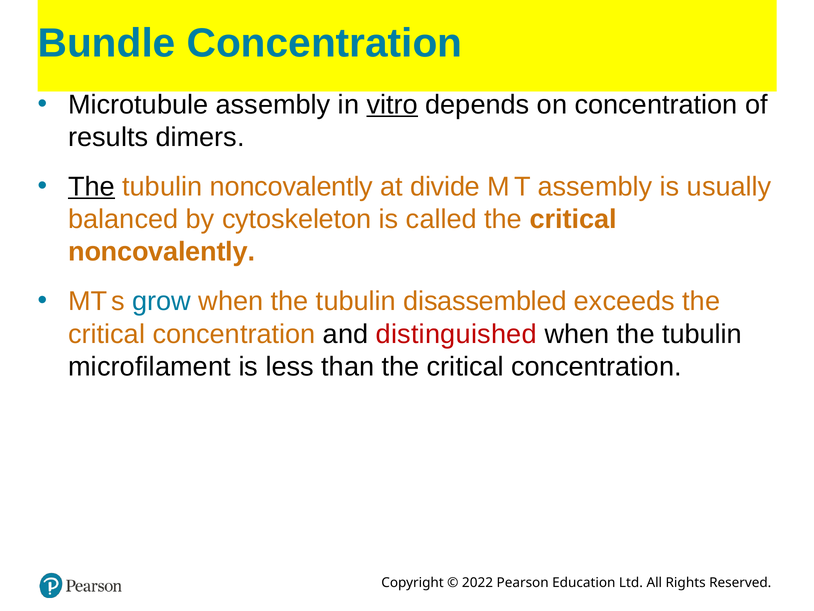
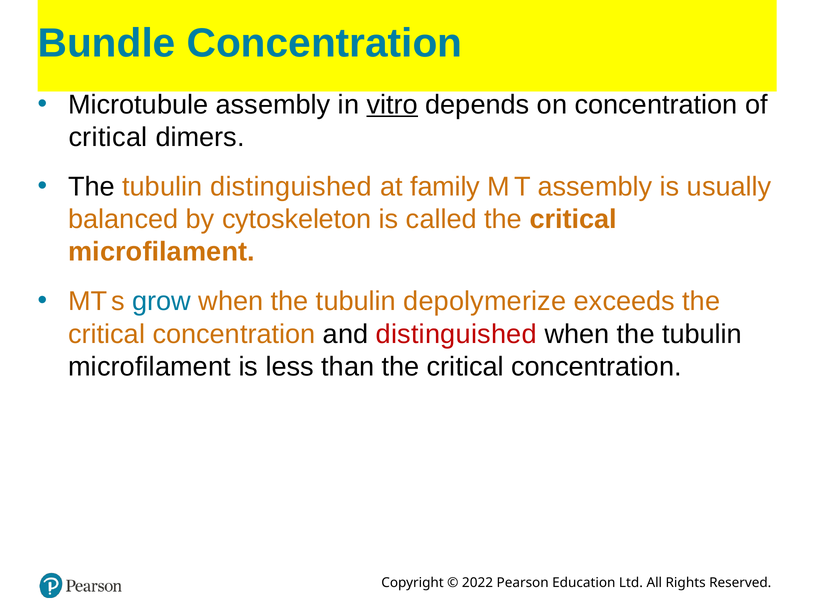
results at (108, 137): results -> critical
The at (92, 187) underline: present -> none
tubulin noncovalently: noncovalently -> distinguished
divide: divide -> family
noncovalently at (162, 252): noncovalently -> microfilament
disassembled: disassembled -> depolymerize
